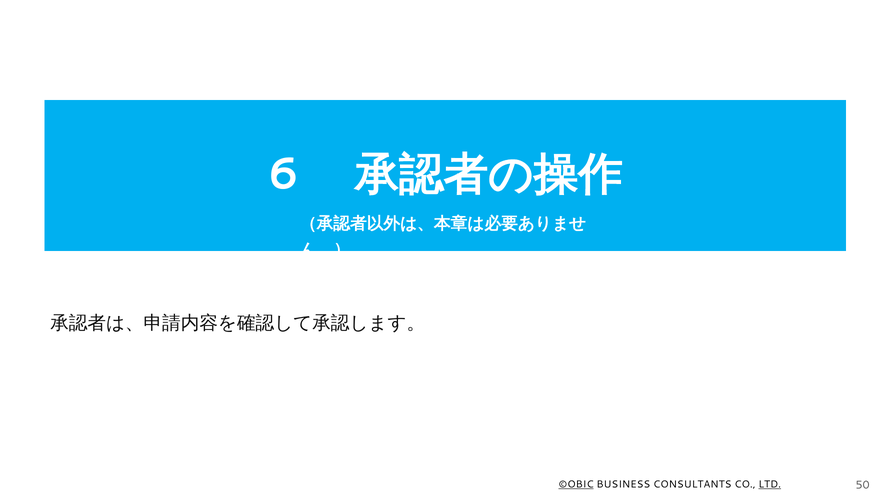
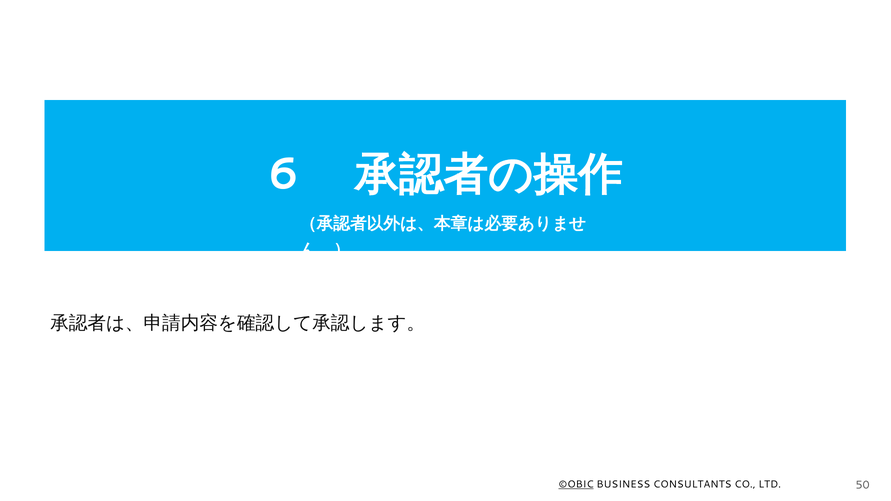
LTD underline: present -> none
